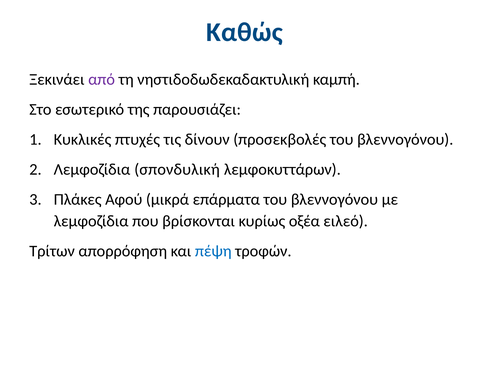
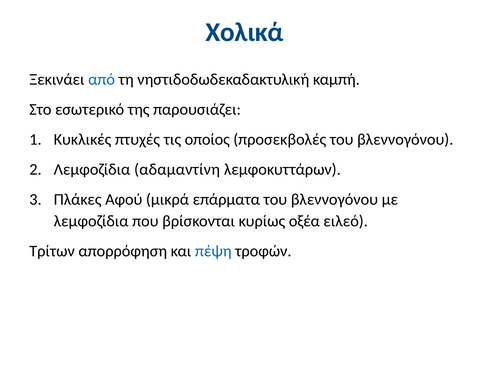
Καθώς: Καθώς -> Χολικά
από colour: purple -> blue
δίνουν: δίνουν -> οποίος
σπονδυλική: σπονδυλική -> αδαμαντίνη
